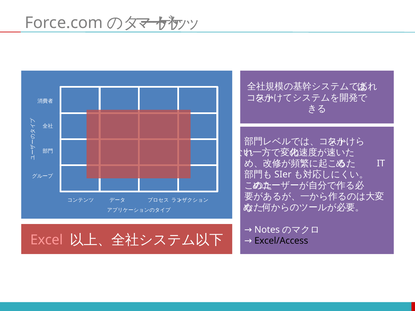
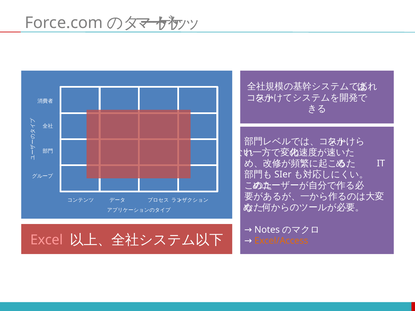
Excel/Access colour: black -> orange
